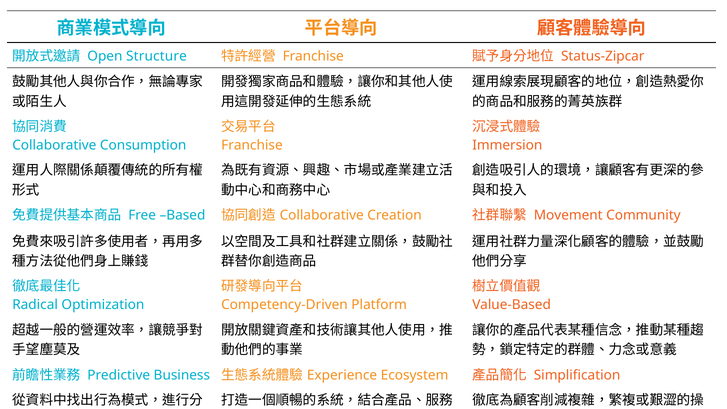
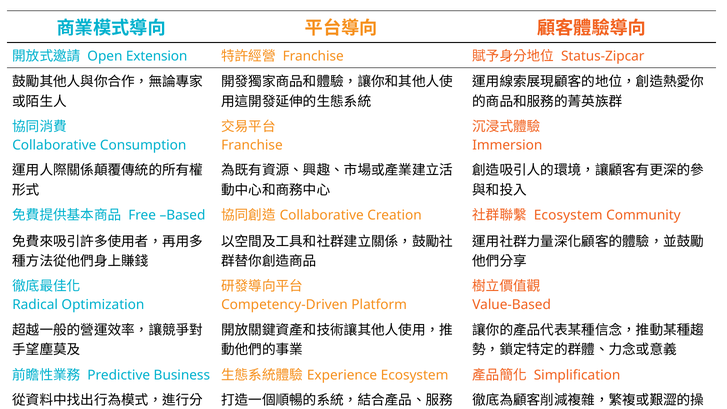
Structure: Structure -> Extension
Movement at (568, 215): Movement -> Ecosystem
